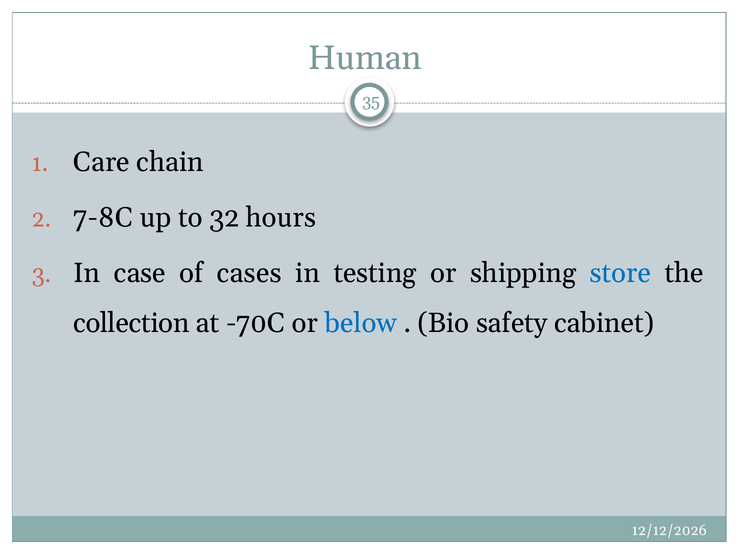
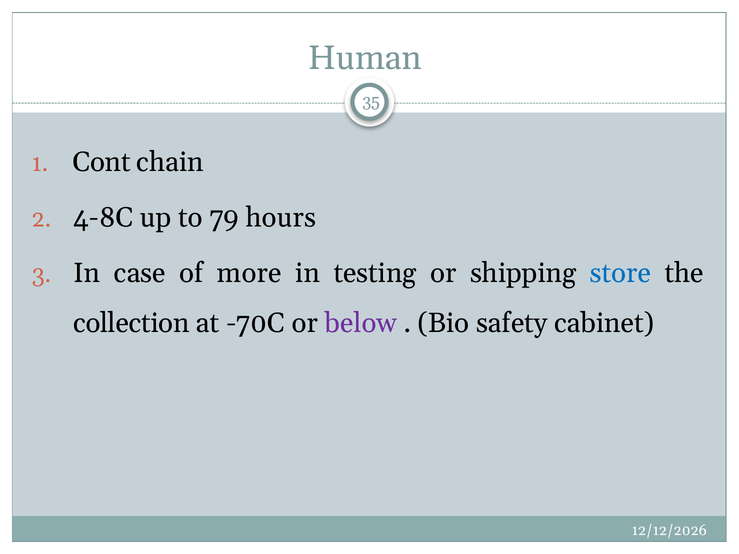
Care: Care -> Cont
7-8C: 7-8C -> 4-8C
32: 32 -> 79
cases: cases -> more
below colour: blue -> purple
